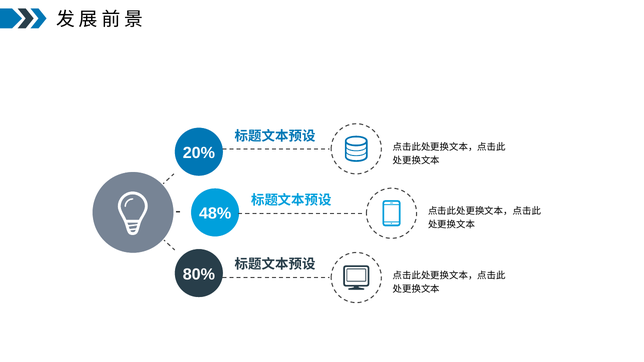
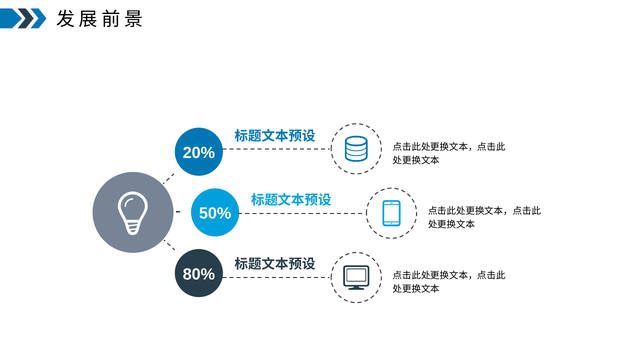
48%: 48% -> 50%
